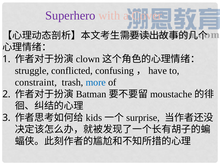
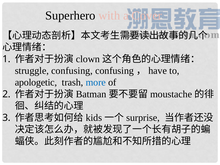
Superhero colour: purple -> black
struggle conflicted: conflicted -> confusing
constraint: constraint -> apologetic
